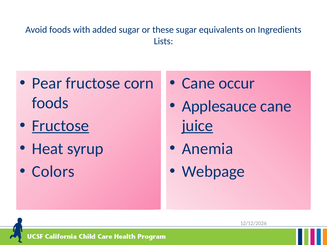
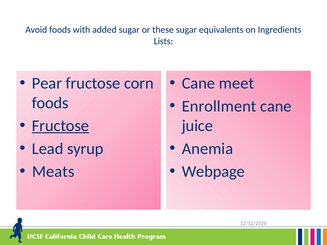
occur: occur -> meet
Applesauce: Applesauce -> Enrollment
juice underline: present -> none
Heat: Heat -> Lead
Colors: Colors -> Meats
